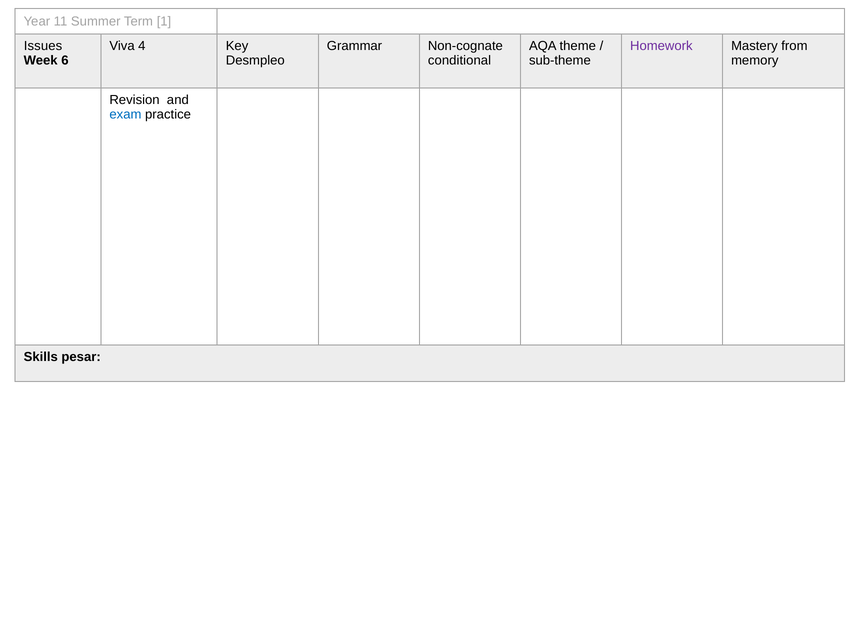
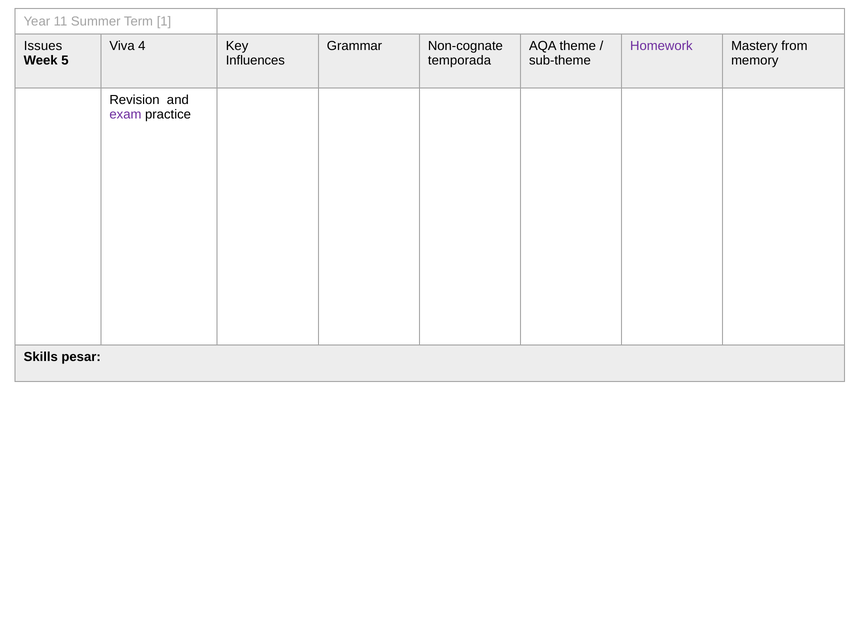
6: 6 -> 5
Desmpleo: Desmpleo -> Influences
conditional: conditional -> temporada
exam colour: blue -> purple
